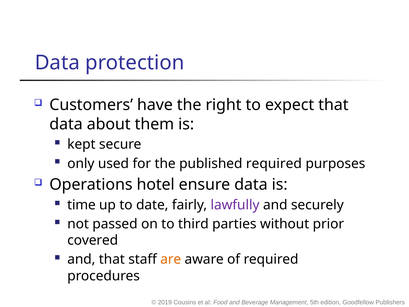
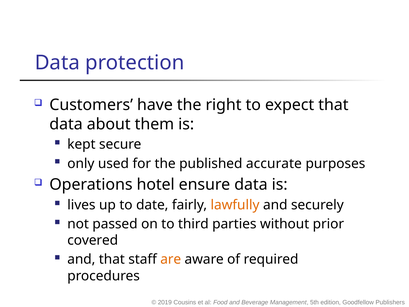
published required: required -> accurate
time: time -> lives
lawfully colour: purple -> orange
